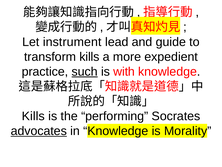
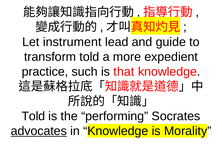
transform kills: kills -> told
such underline: present -> none
with: with -> that
Kills at (33, 116): Kills -> Told
